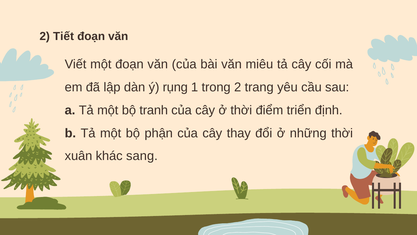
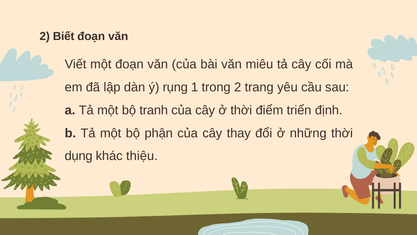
Tiết: Tiết -> Biết
xuân: xuân -> dụng
sang: sang -> thiệu
